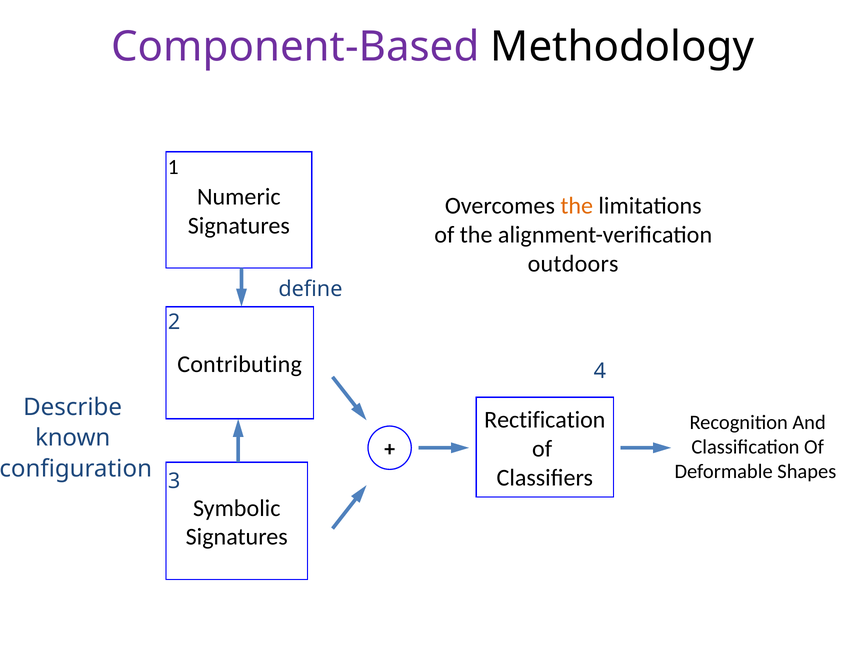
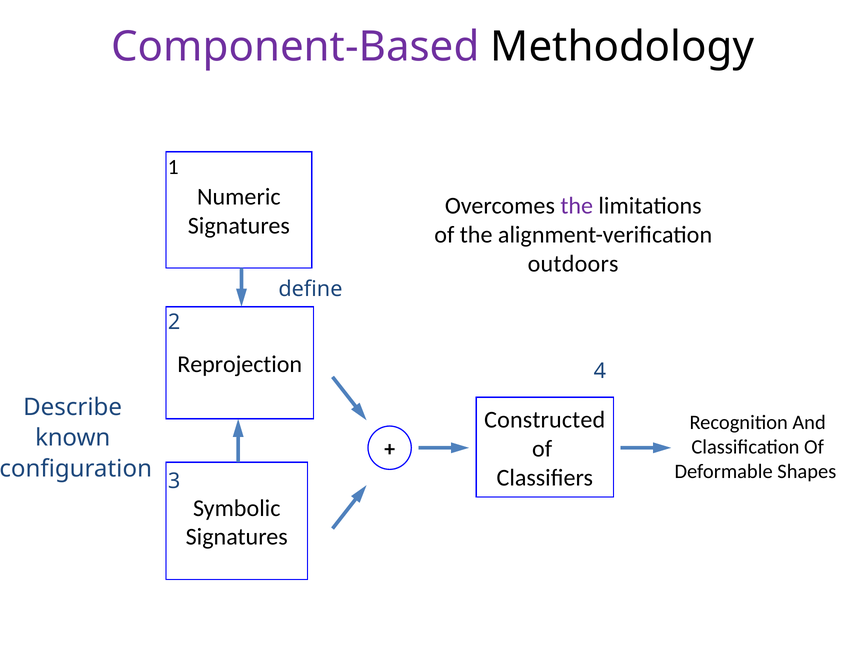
the at (577, 206) colour: orange -> purple
Contributing: Contributing -> Reprojection
Rectification: Rectification -> Constructed
